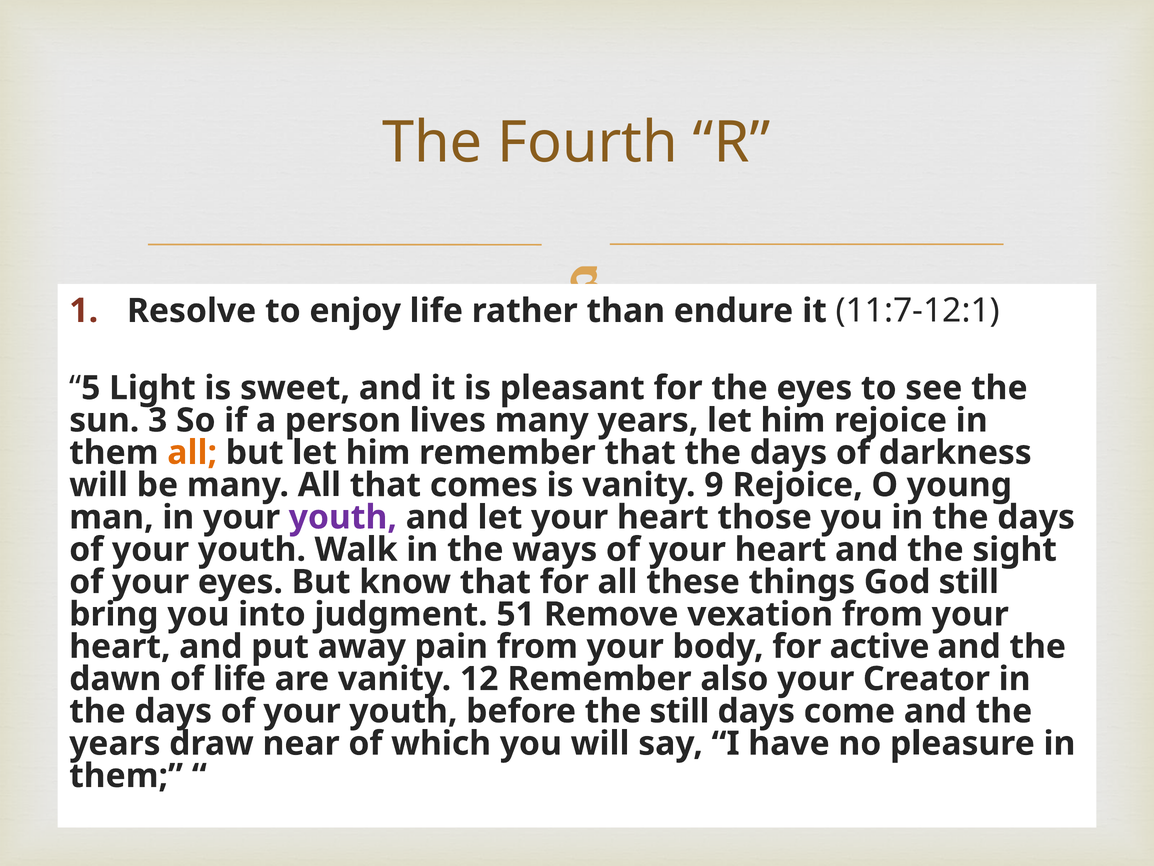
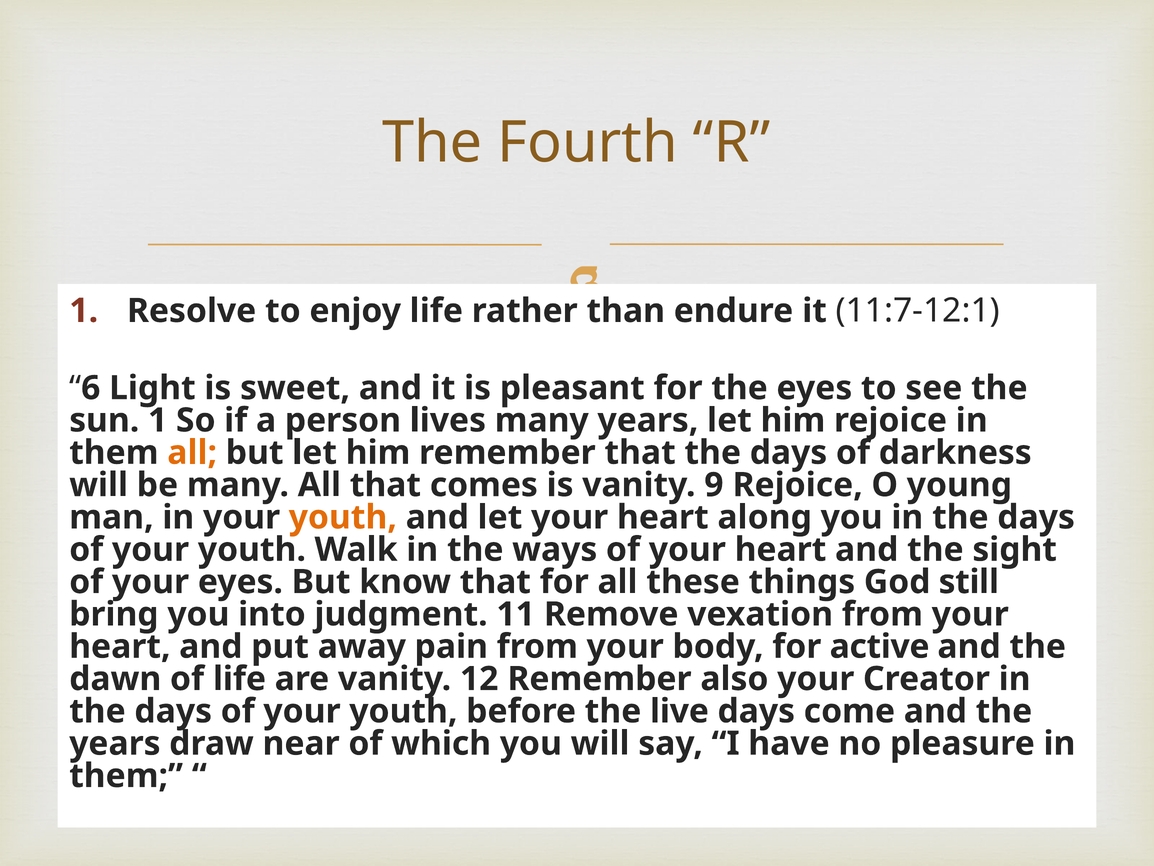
5: 5 -> 6
sun 3: 3 -> 1
youth at (343, 517) colour: purple -> orange
those: those -> along
51: 51 -> 11
the still: still -> live
